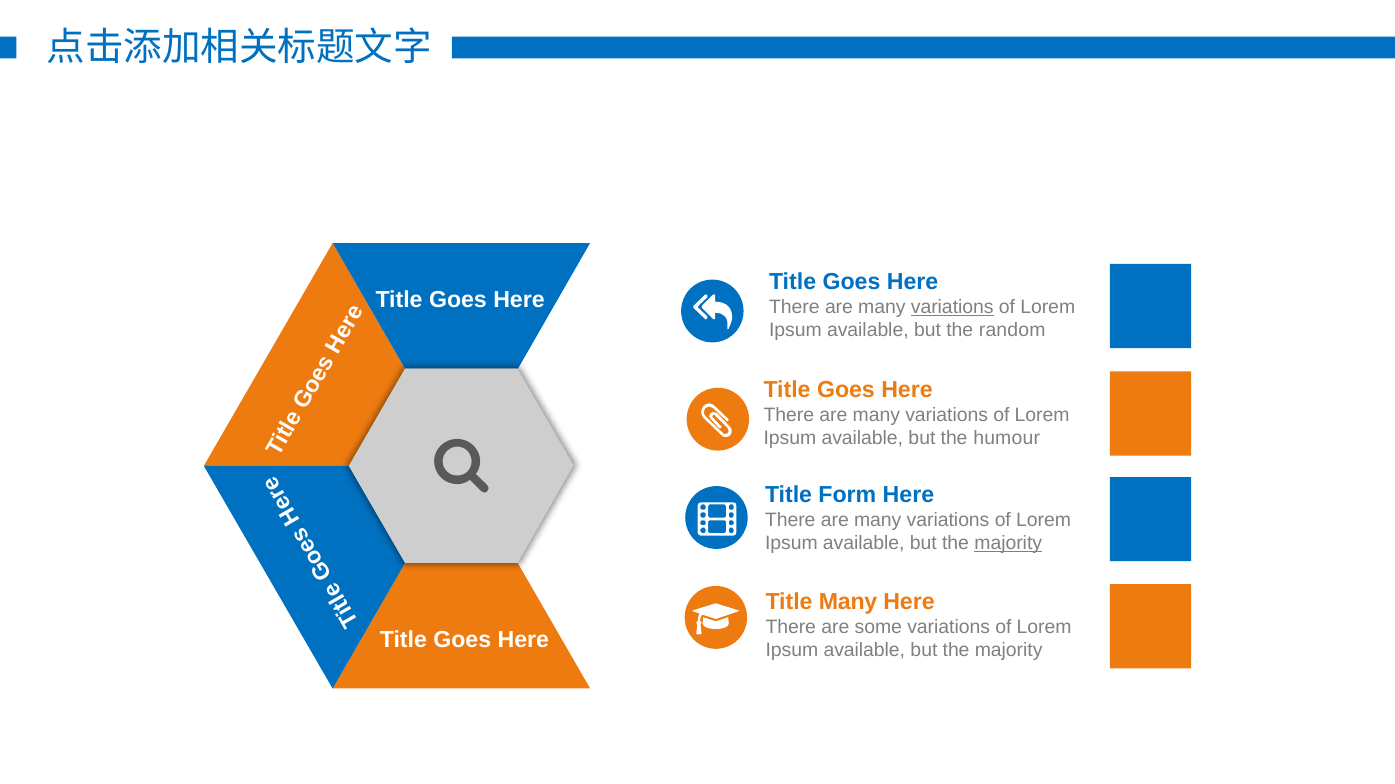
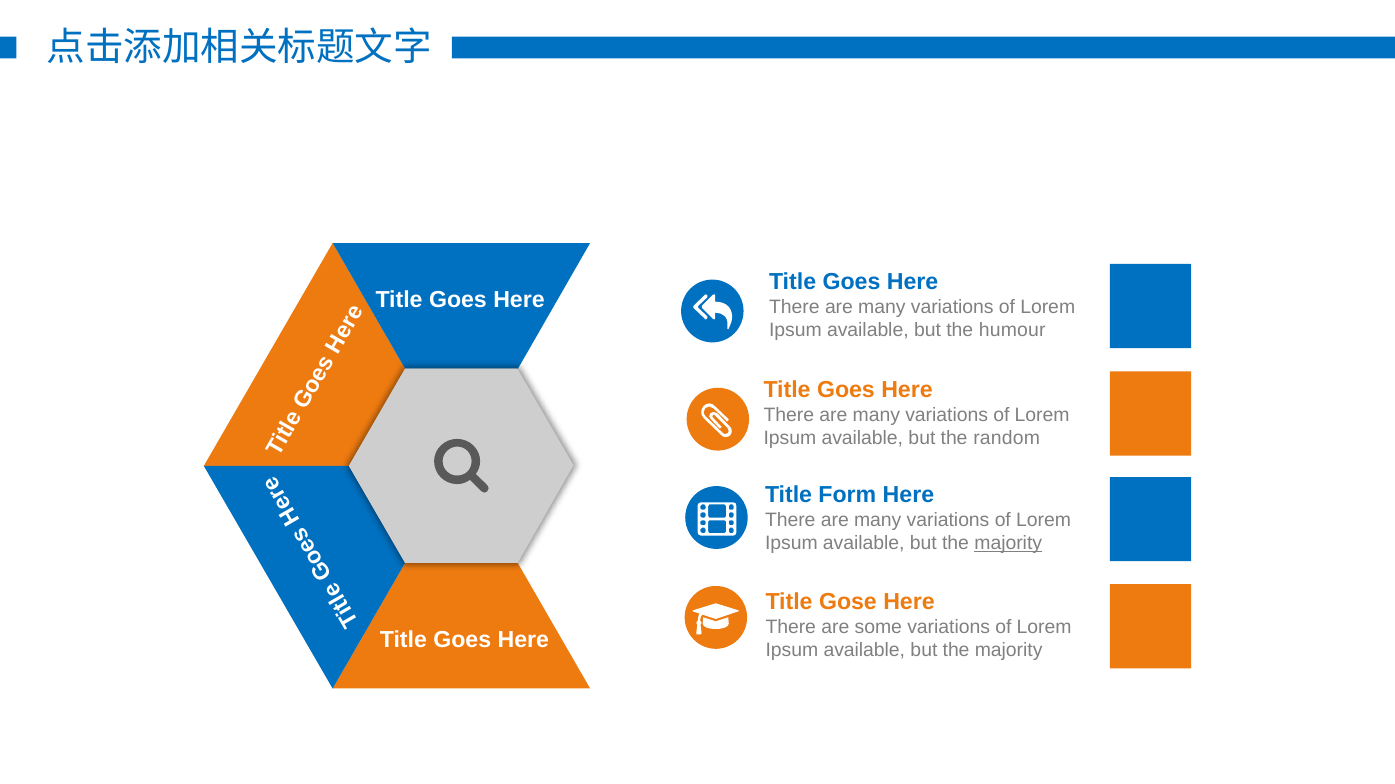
variations at (952, 307) underline: present -> none
random: random -> humour
humour: humour -> random
Title Many: Many -> Gose
